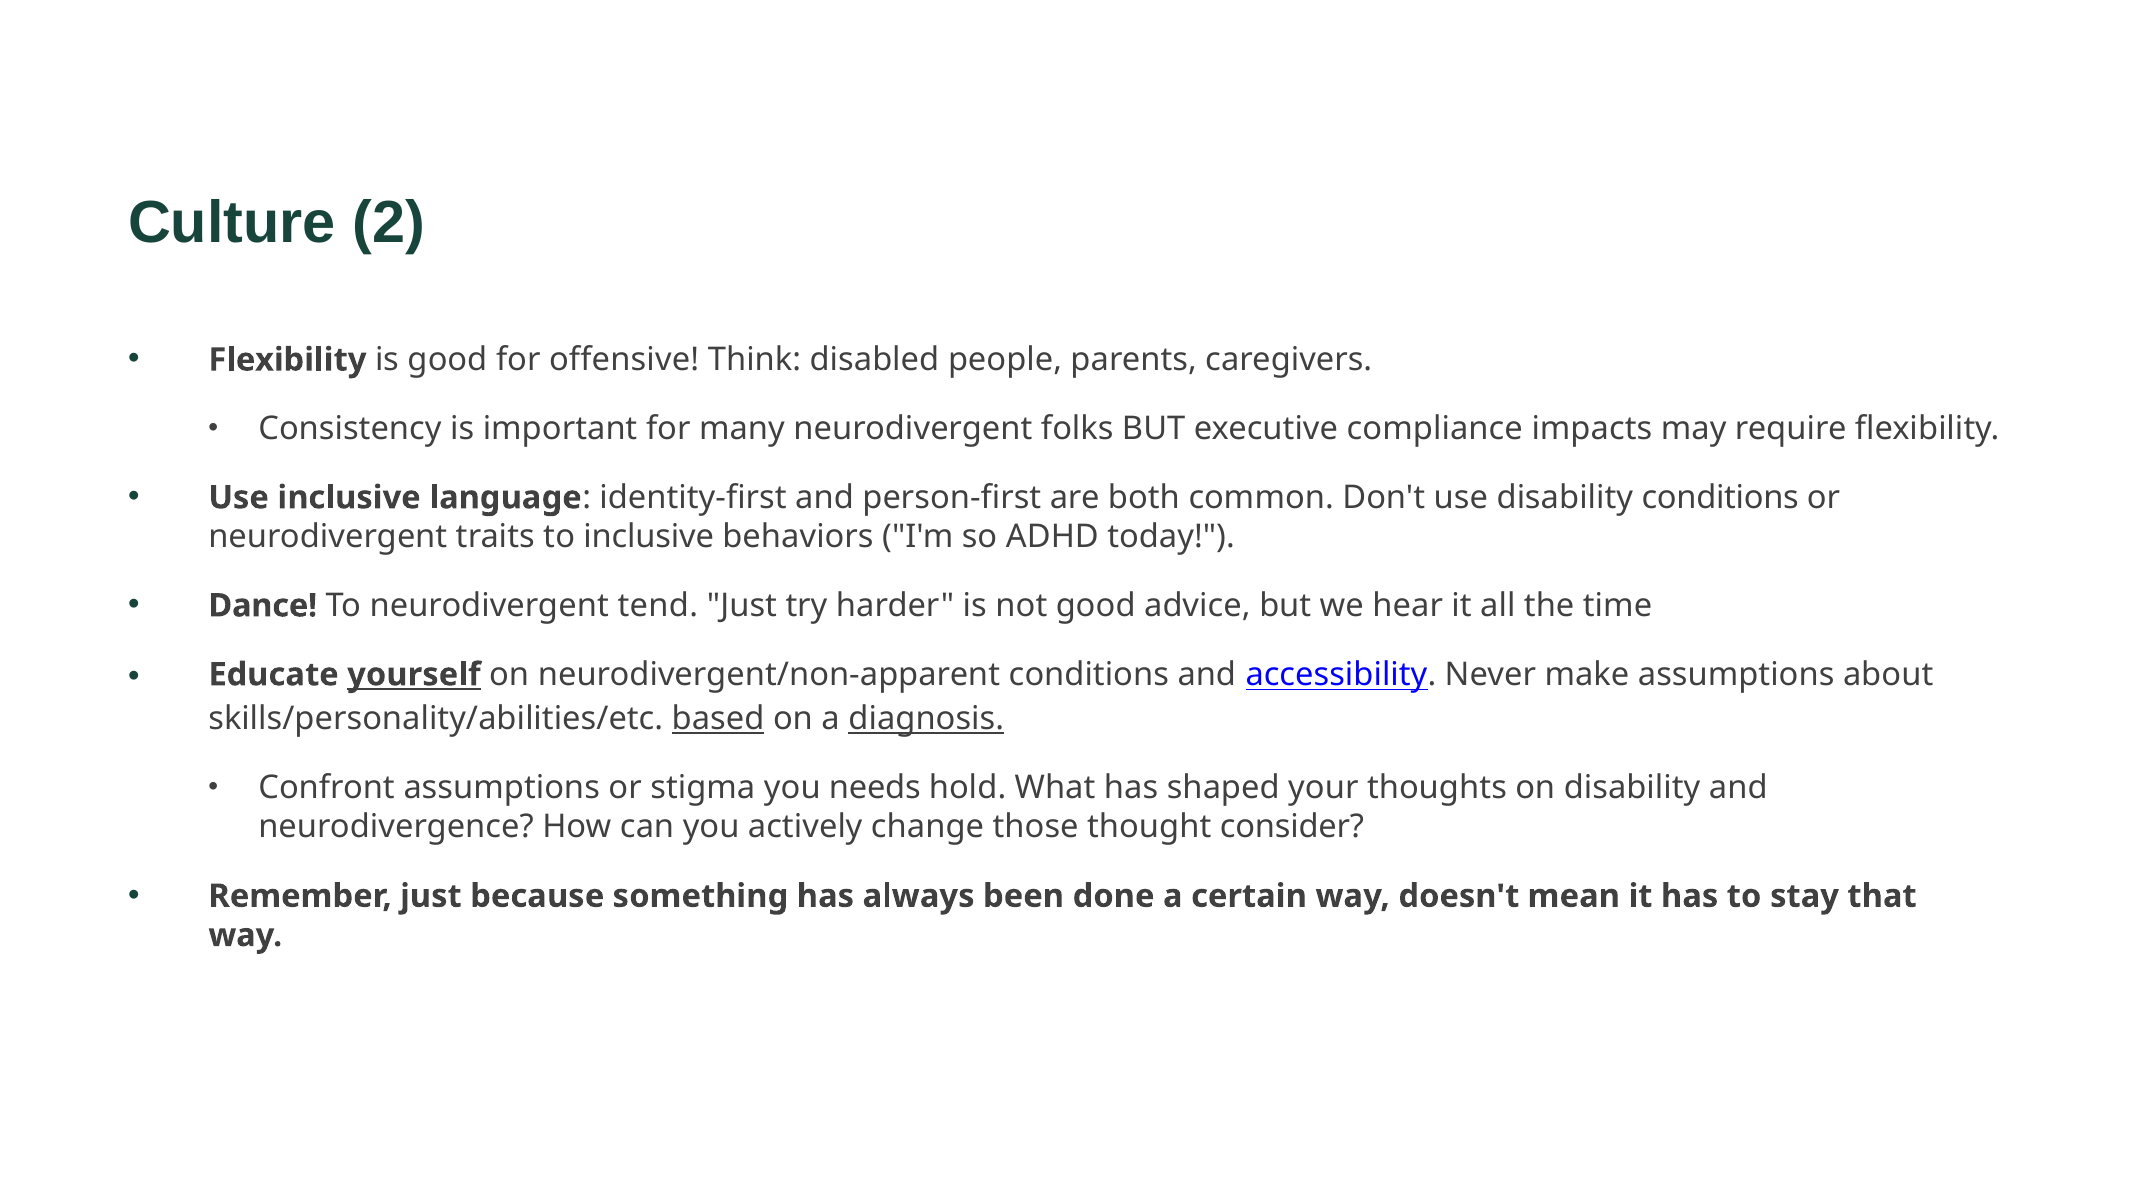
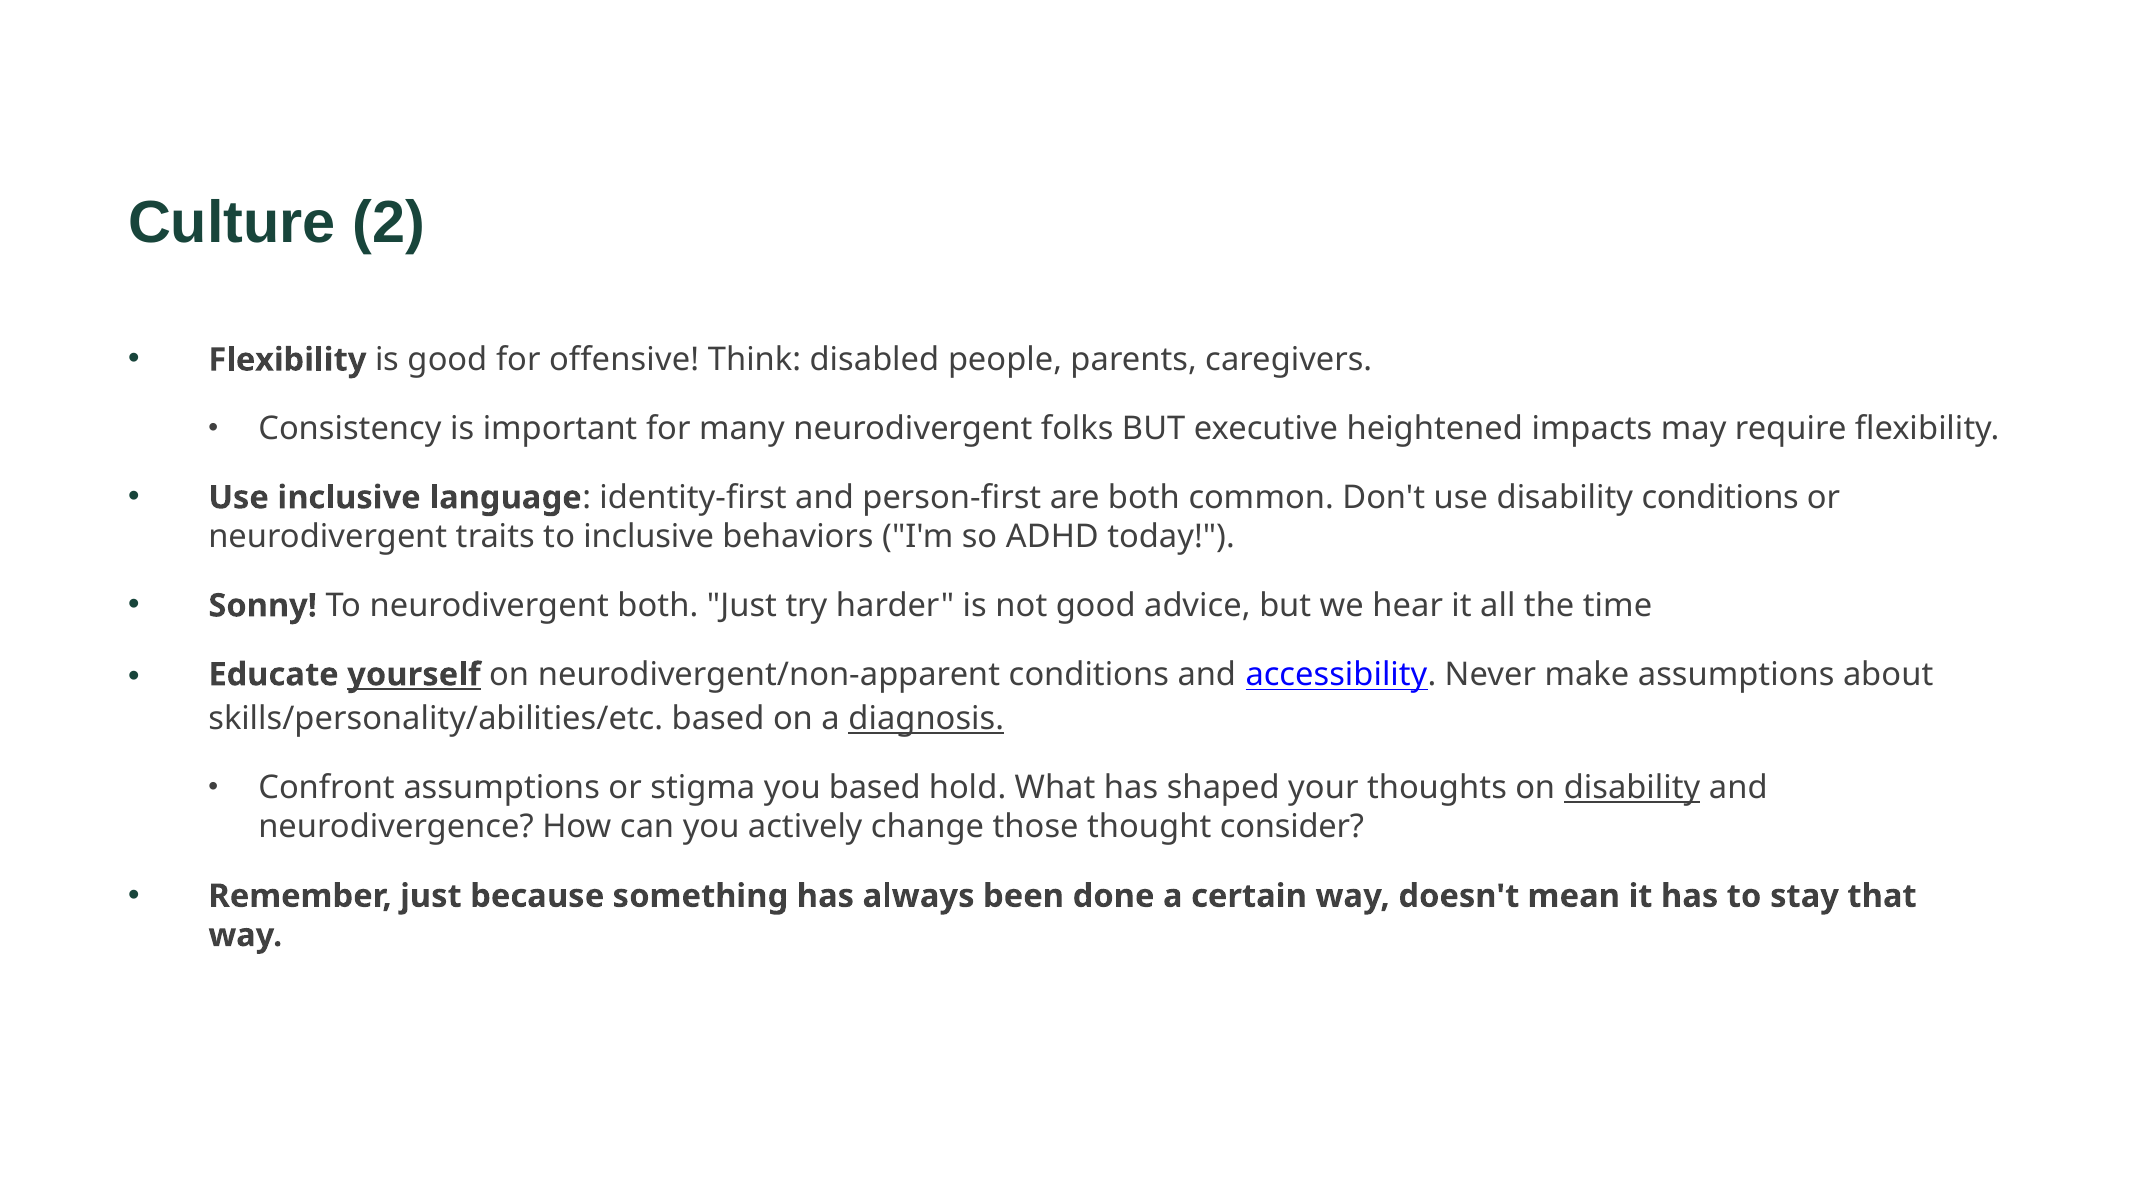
compliance: compliance -> heightened
Dance: Dance -> Sonny
neurodivergent tend: tend -> both
based at (718, 719) underline: present -> none
you needs: needs -> based
disability at (1632, 788) underline: none -> present
